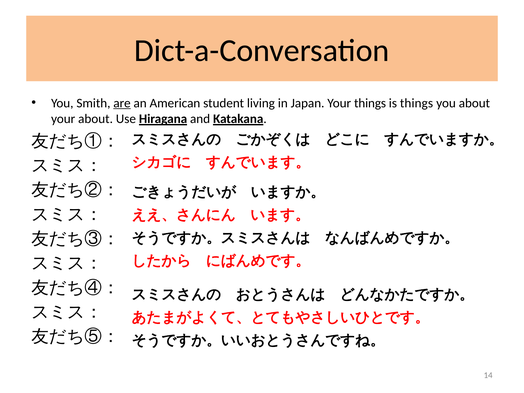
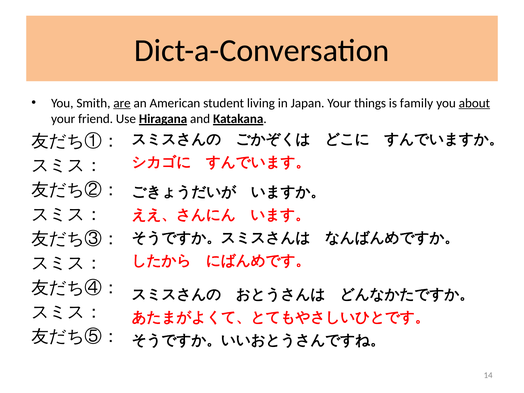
is things: things -> family
about at (474, 103) underline: none -> present
your about: about -> friend
